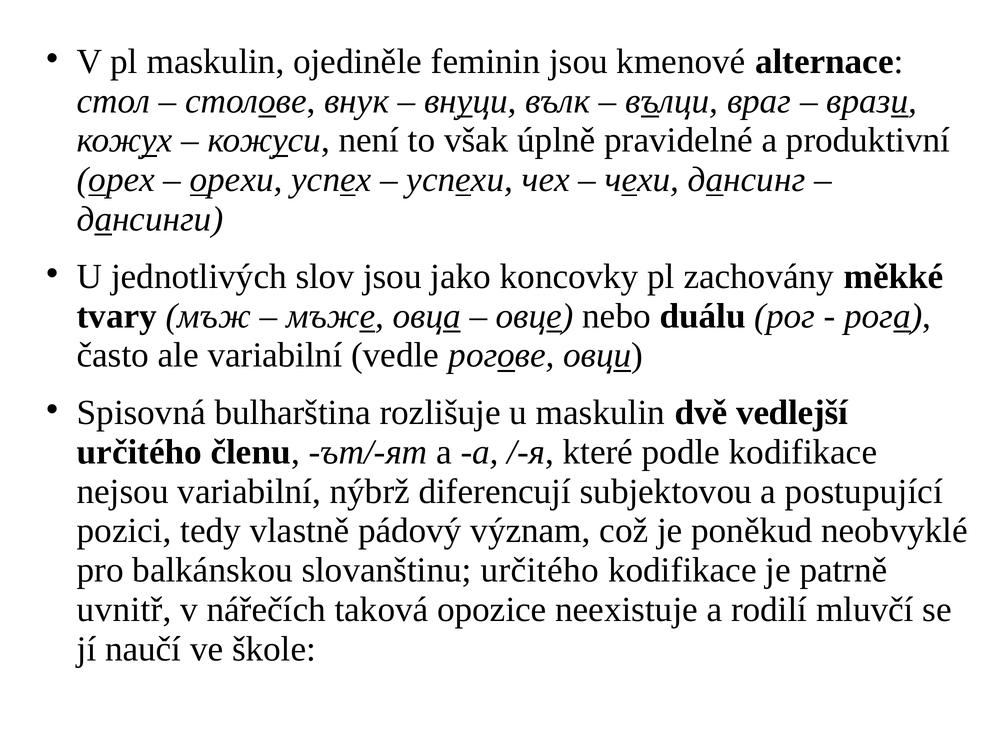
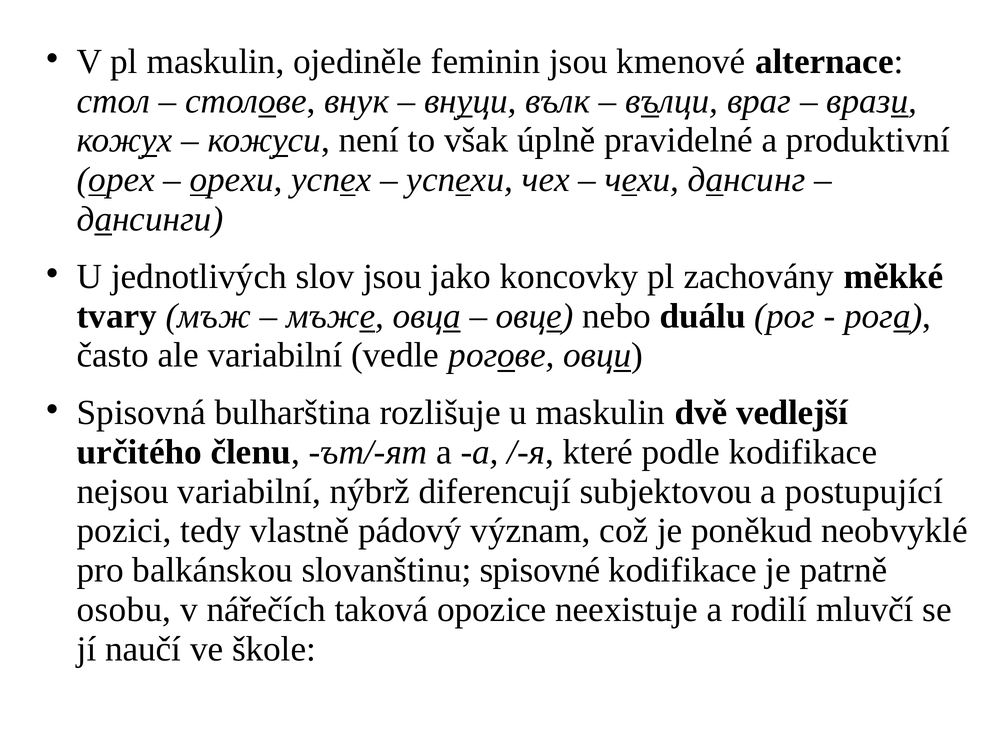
slovanštinu určitého: určitého -> spisovné
uvnitř: uvnitř -> osobu
